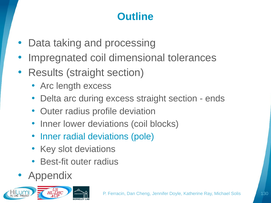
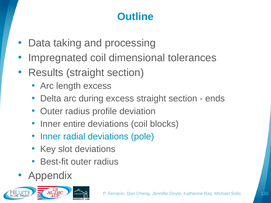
lower: lower -> entire
